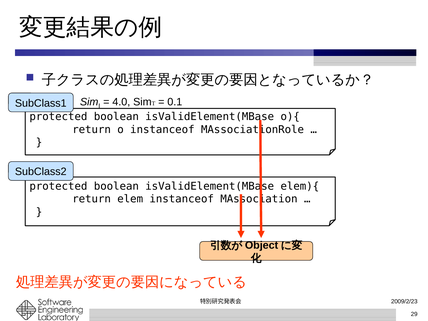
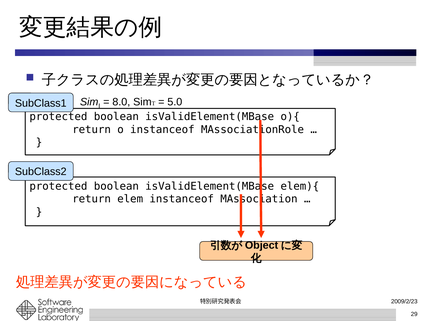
4.0: 4.0 -> 8.0
0.1: 0.1 -> 5.0
